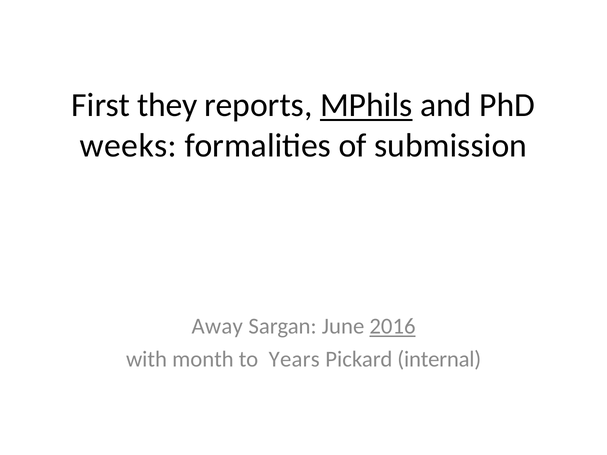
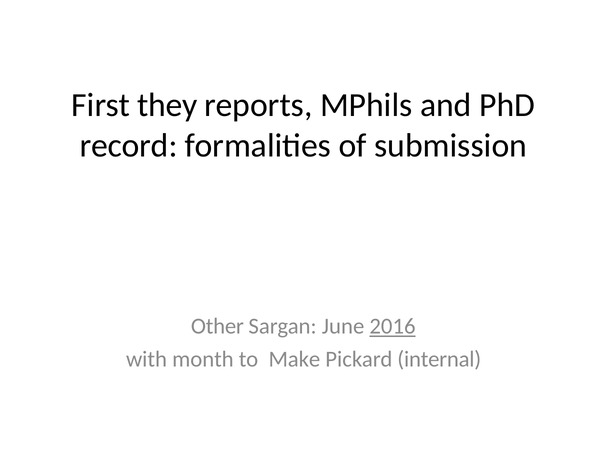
MPhils underline: present -> none
weeks: weeks -> record
Away: Away -> Other
Years: Years -> Make
